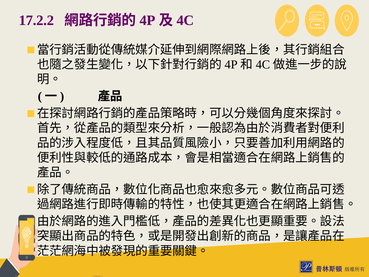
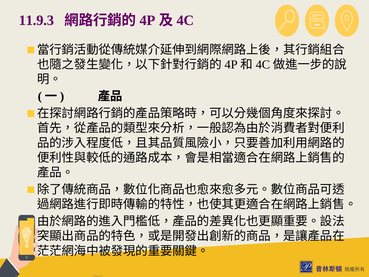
17.2.2: 17.2.2 -> 11.9.3
